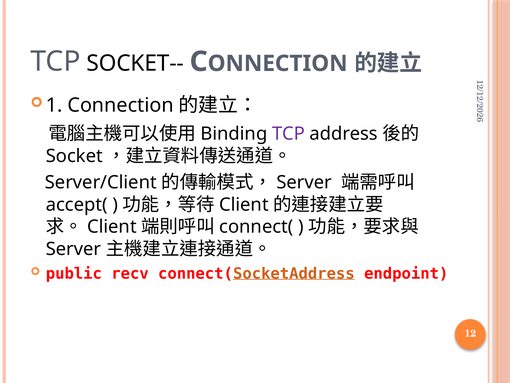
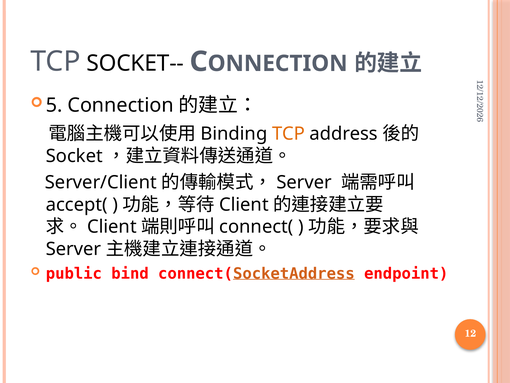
1 at (54, 105): 1 -> 5
TCP at (289, 133) colour: purple -> orange
recv: recv -> bind
